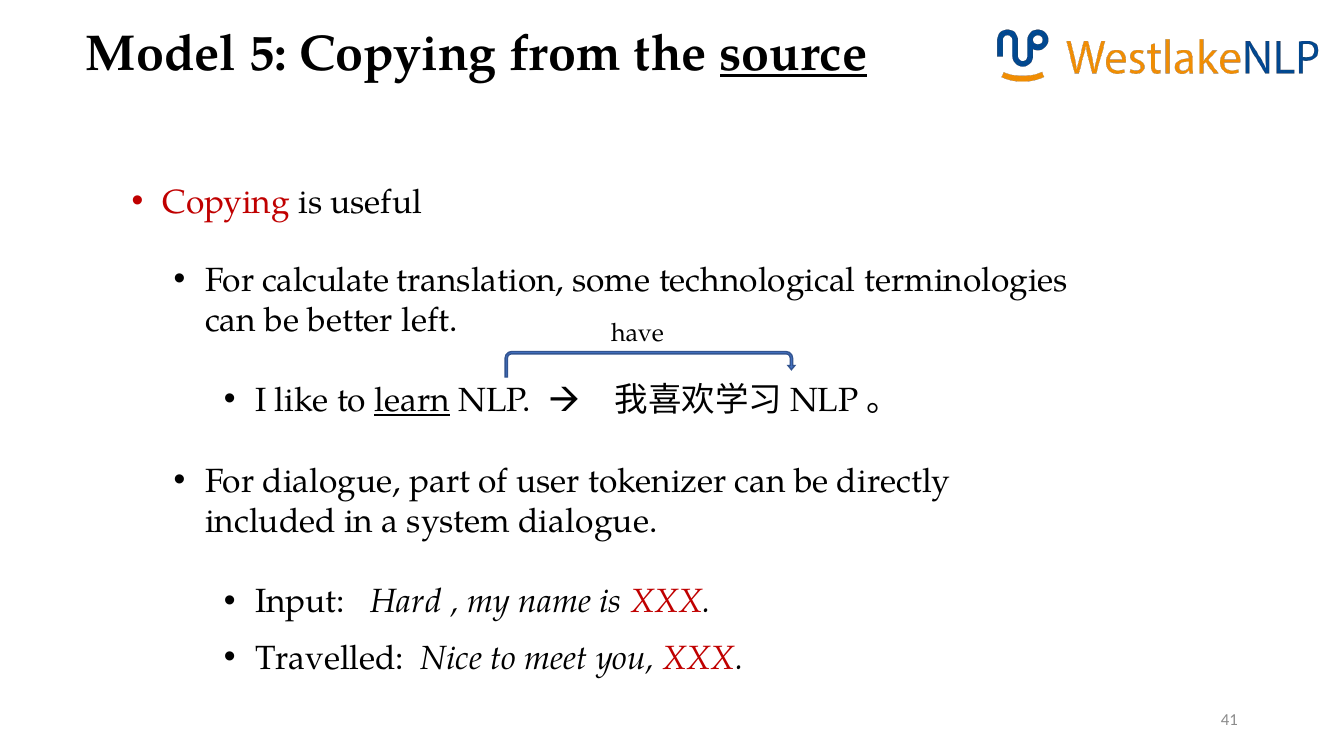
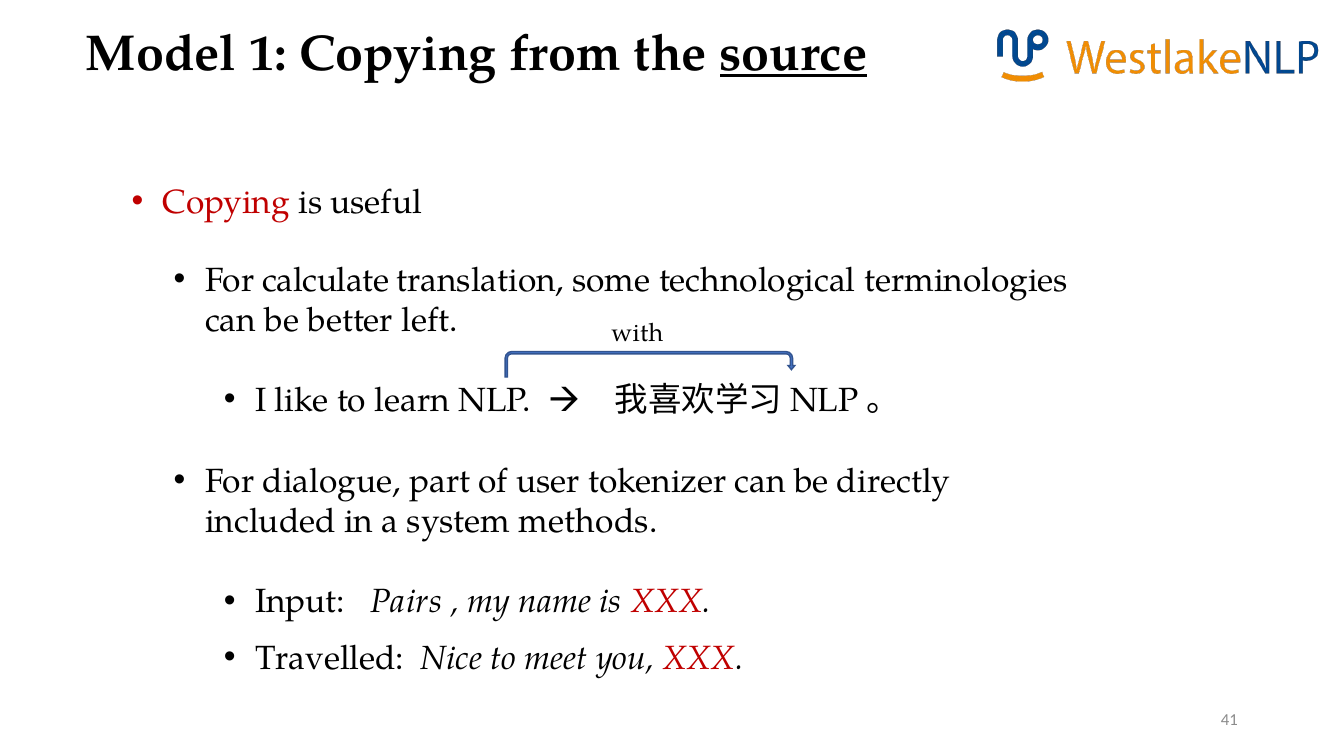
5: 5 -> 1
have: have -> with
learn underline: present -> none
system dialogue: dialogue -> methods
Hard: Hard -> Pairs
